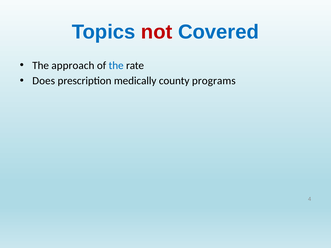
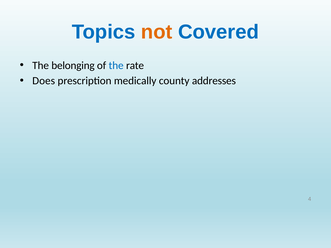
not colour: red -> orange
approach: approach -> belonging
programs: programs -> addresses
